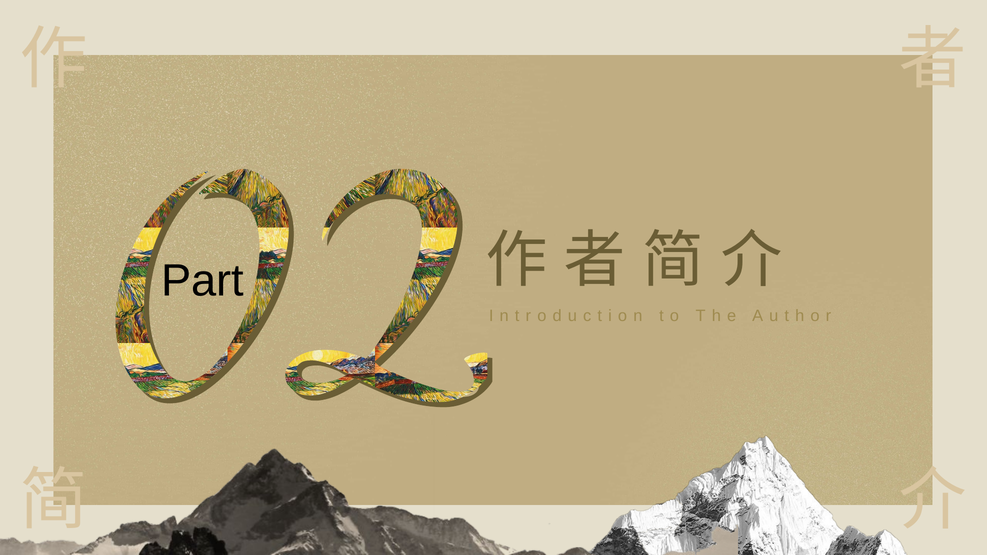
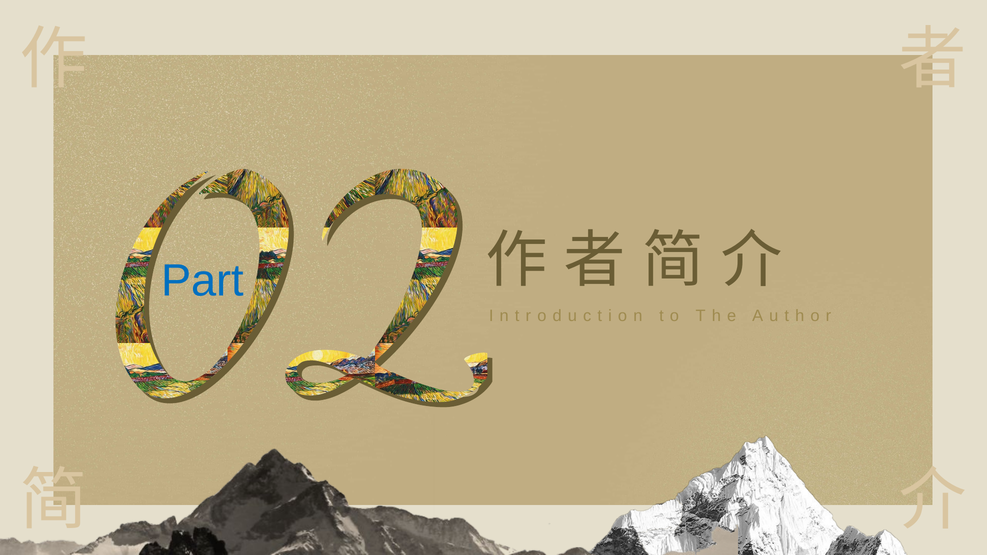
Part colour: black -> blue
